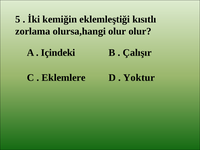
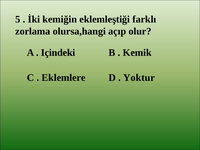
kısıtlı: kısıtlı -> farklı
olursa,hangi olur: olur -> açıp
Çalışır: Çalışır -> Kemik
